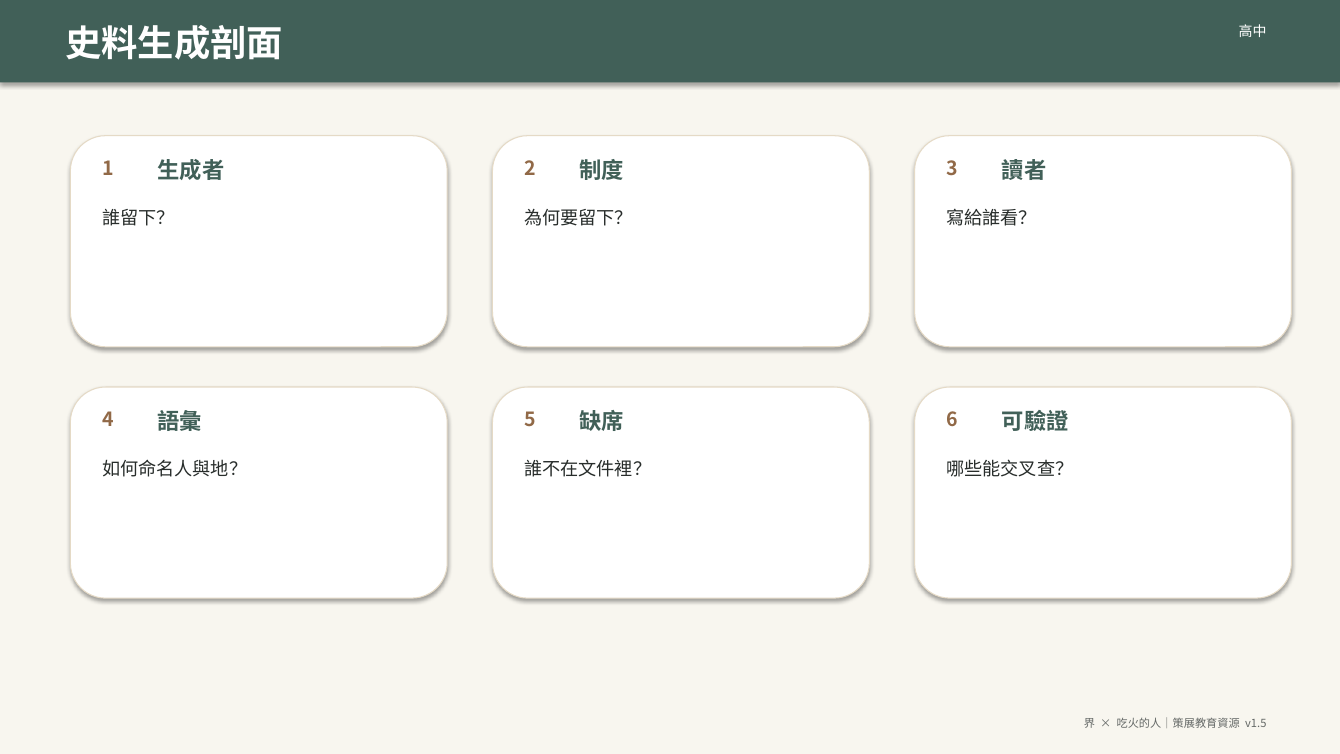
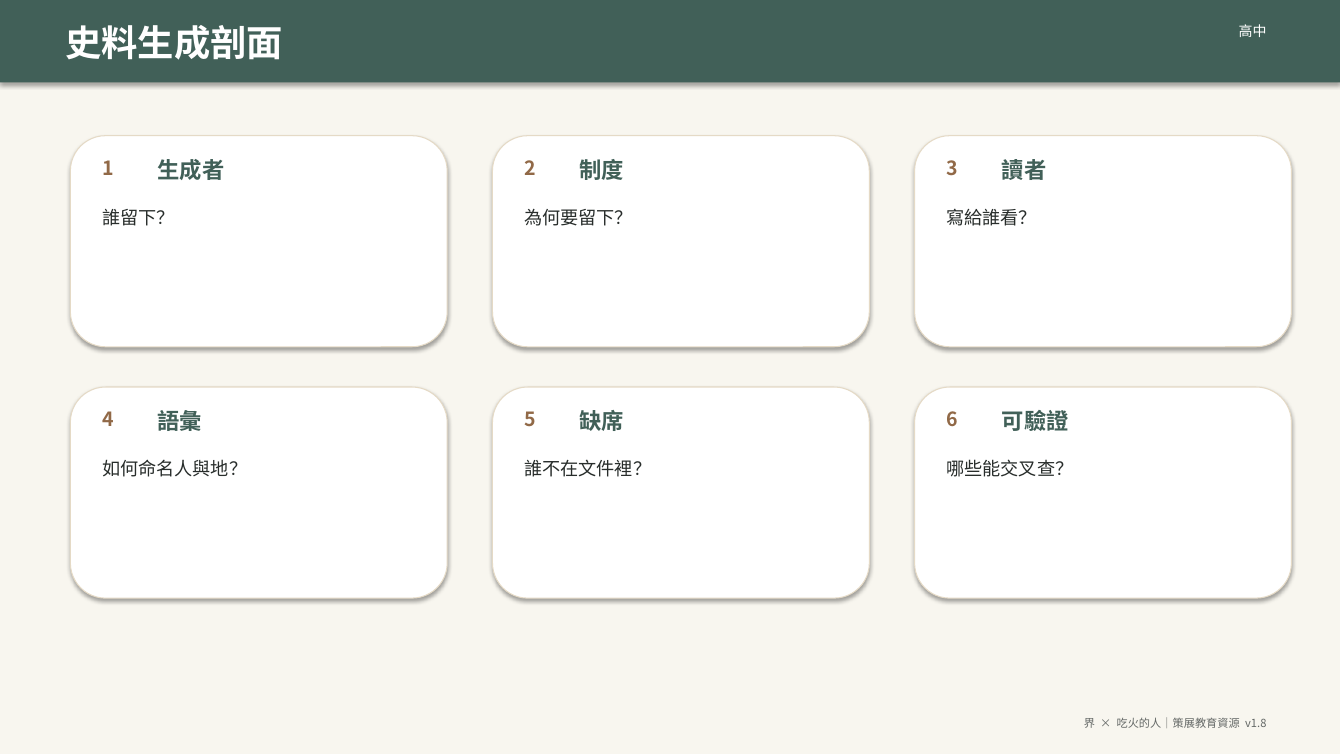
v1.5: v1.5 -> v1.8
